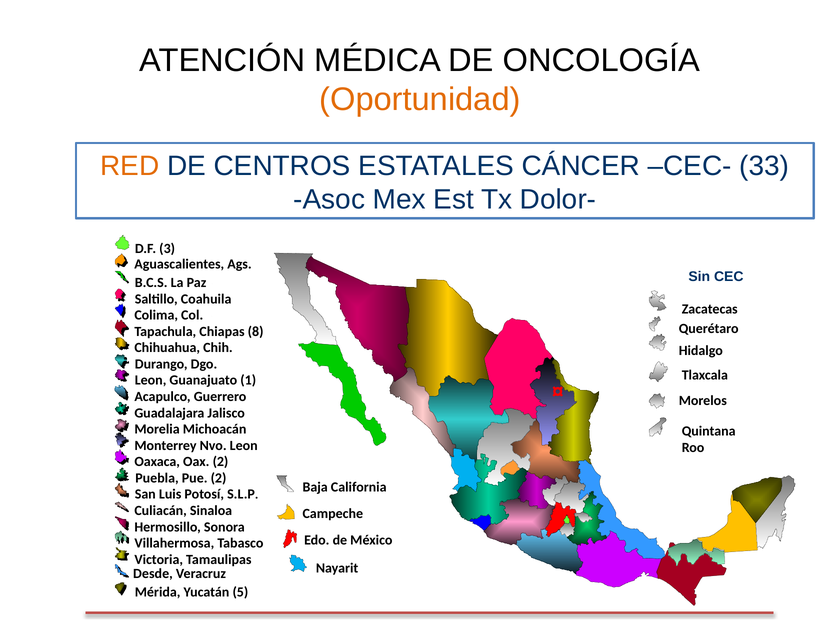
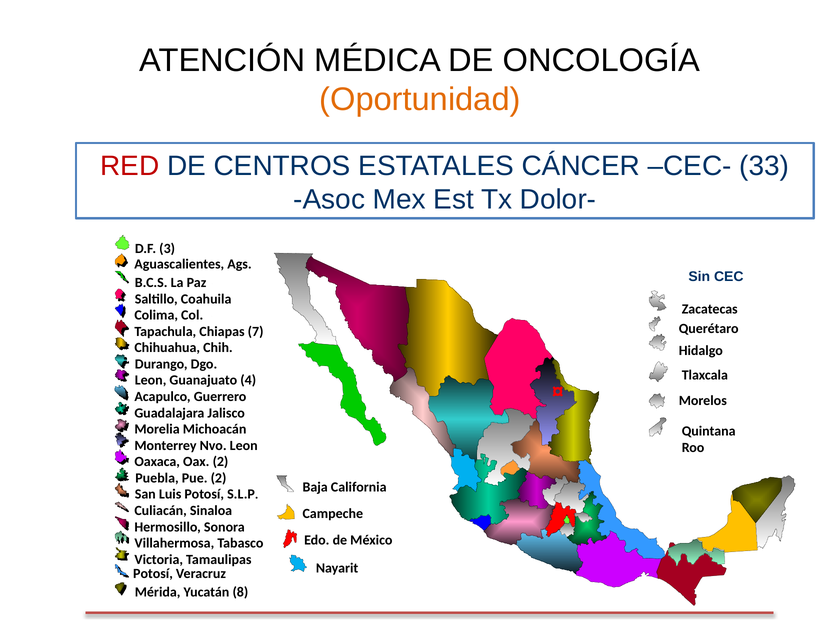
RED colour: orange -> red
8: 8 -> 7
1: 1 -> 4
Desde at (153, 573): Desde -> Potosí
5: 5 -> 8
